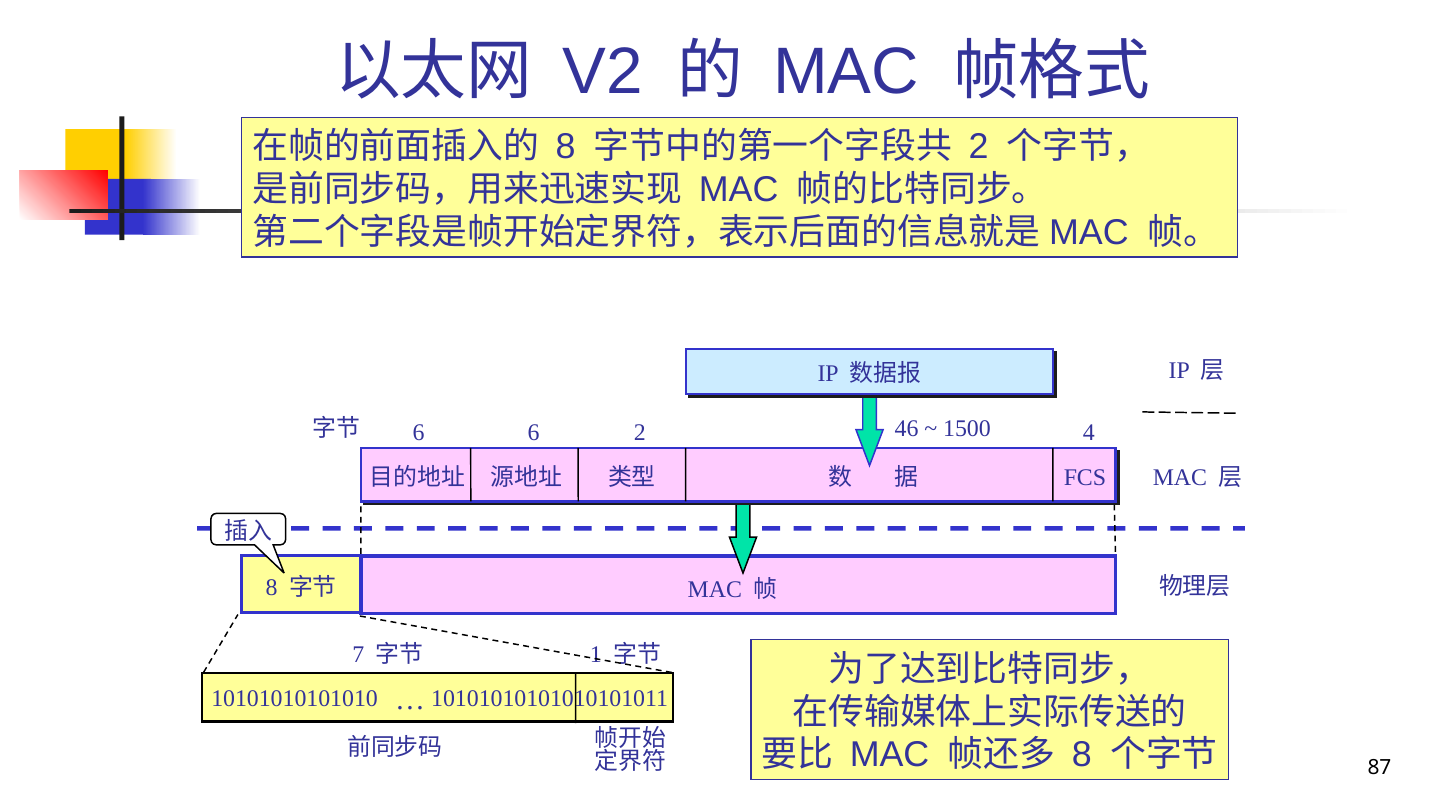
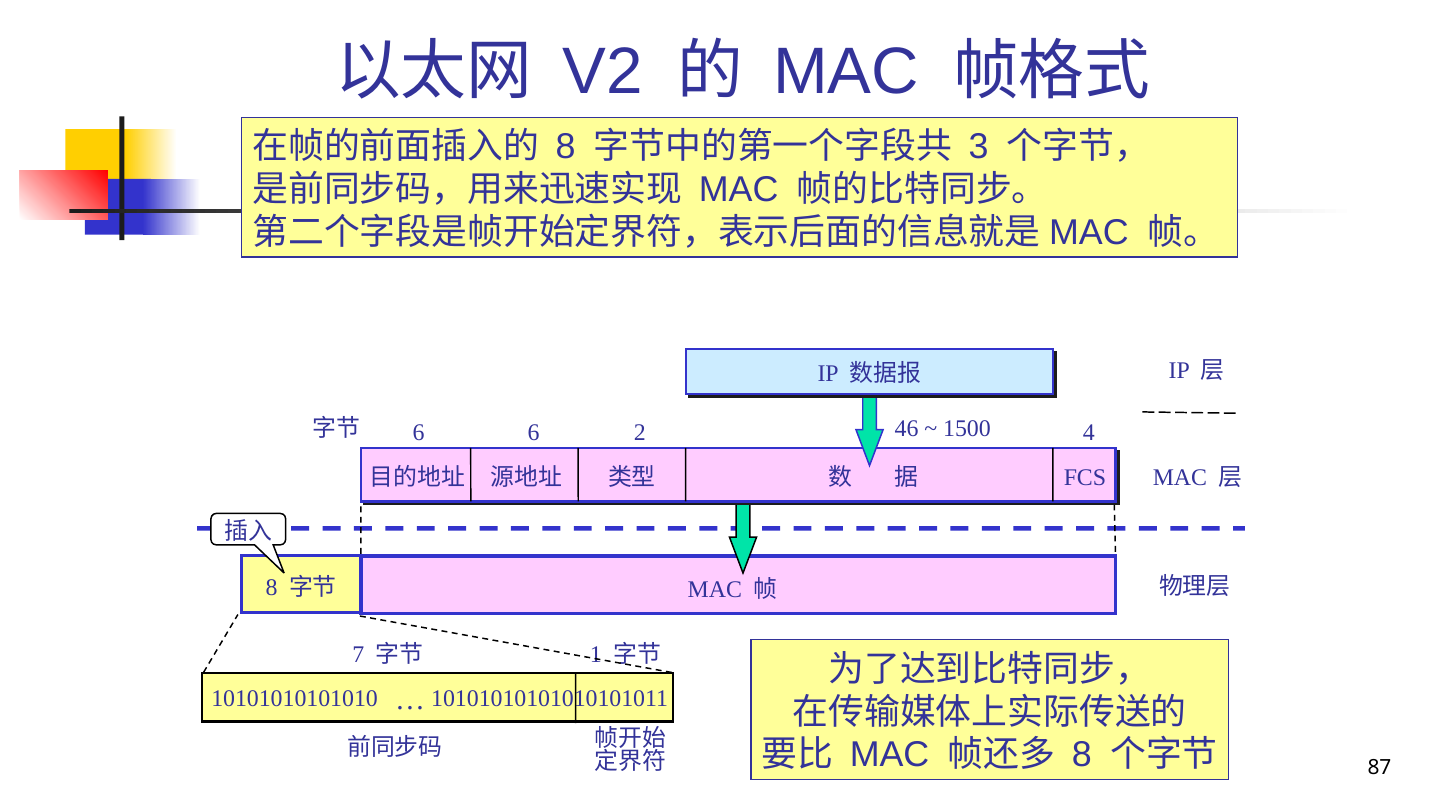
2 at (979, 147): 2 -> 3
